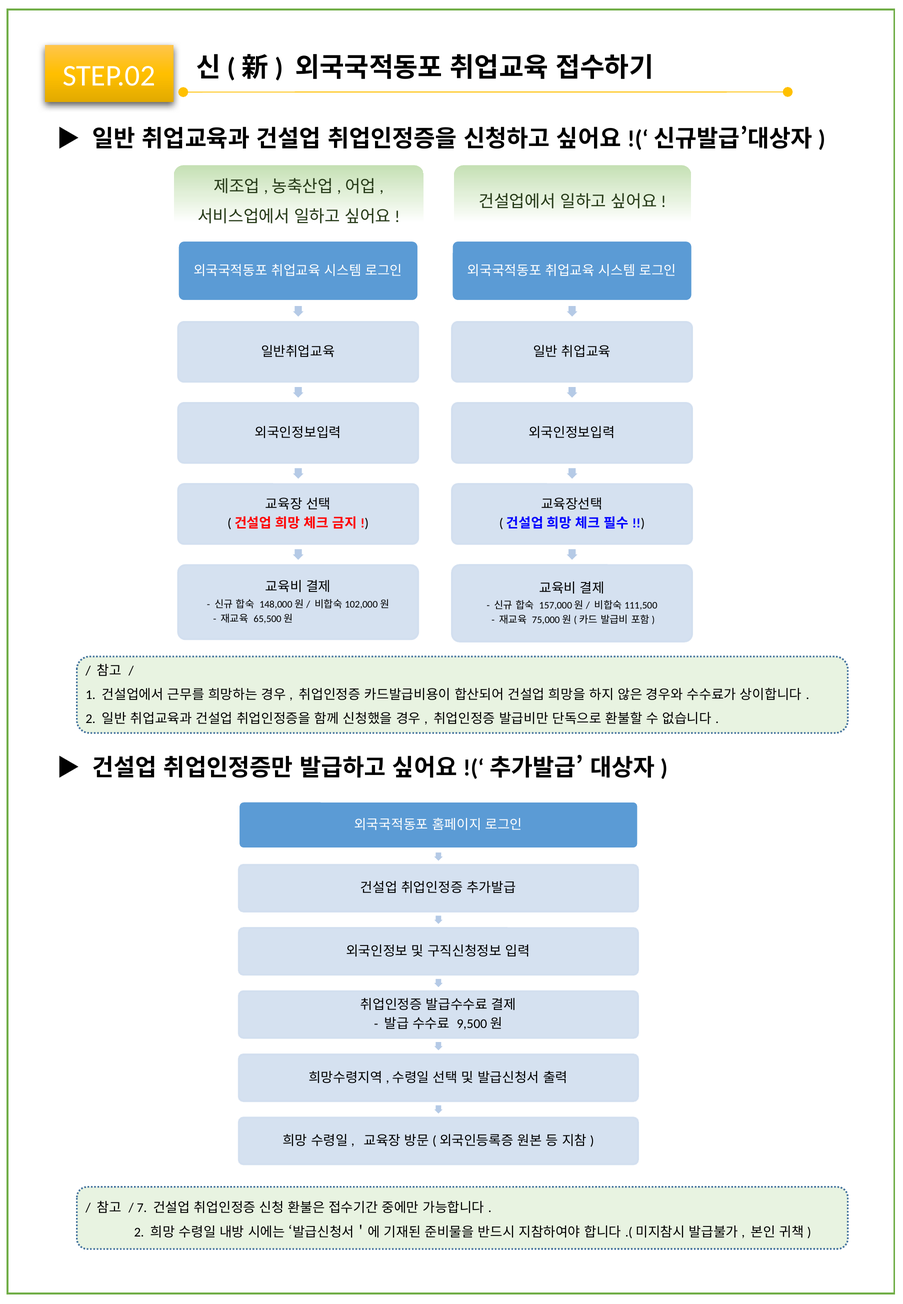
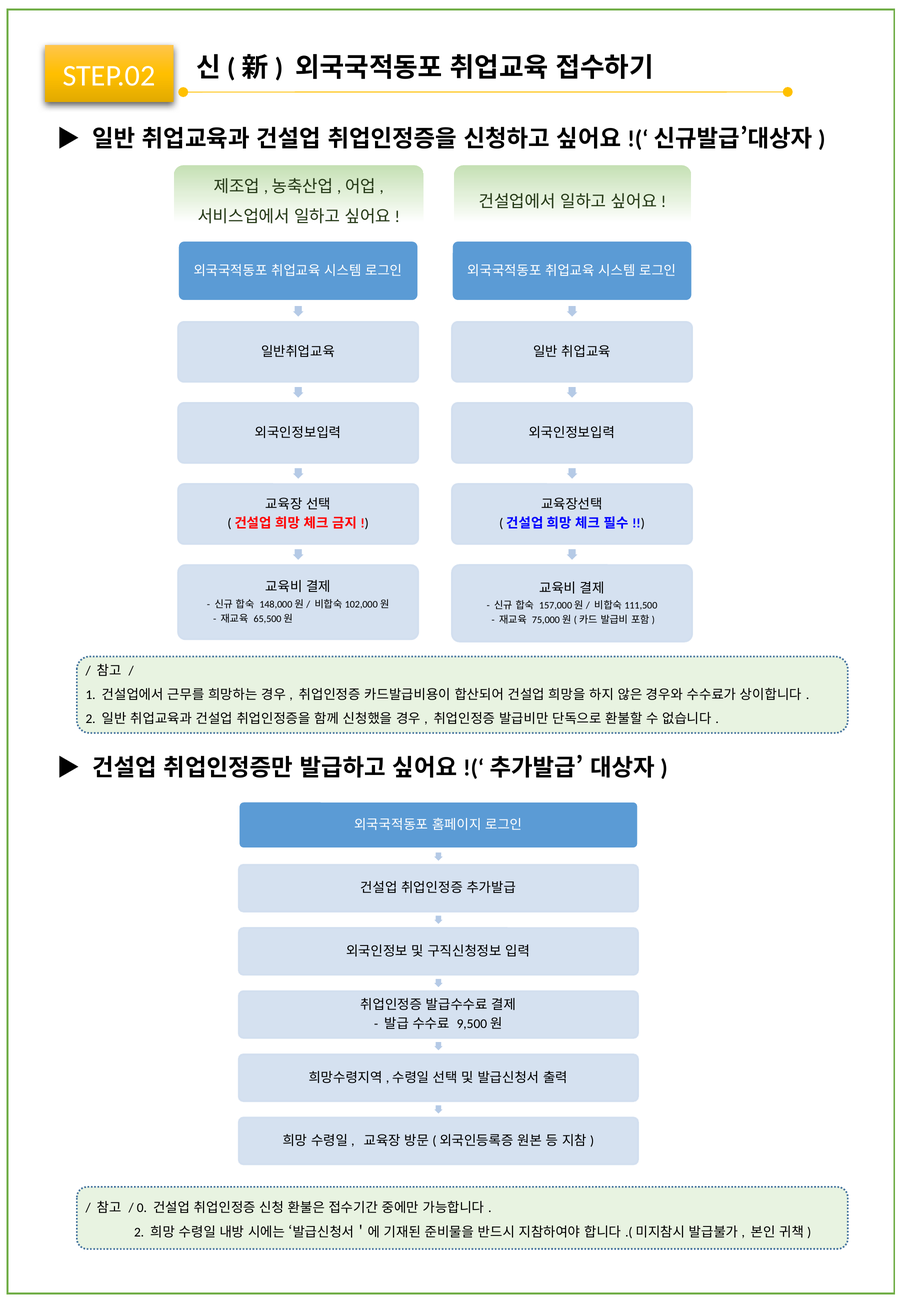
7: 7 -> 0
